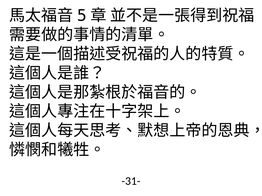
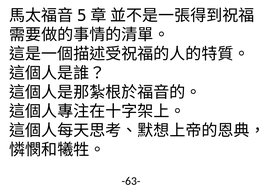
-31-: -31- -> -63-
